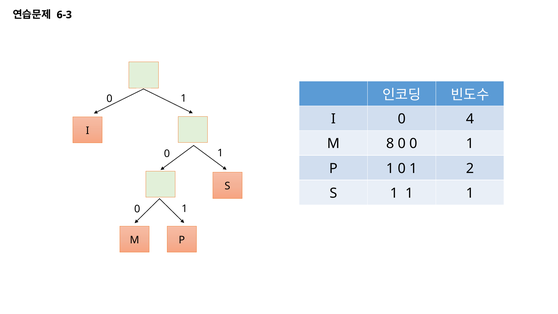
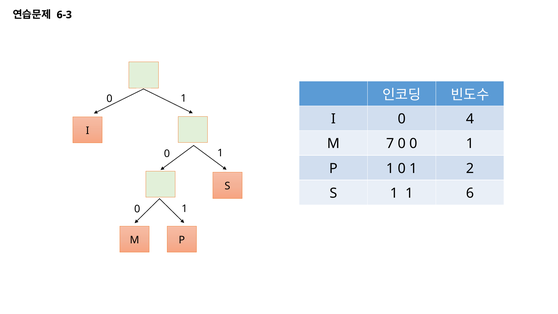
8: 8 -> 7
1 1 1: 1 -> 6
